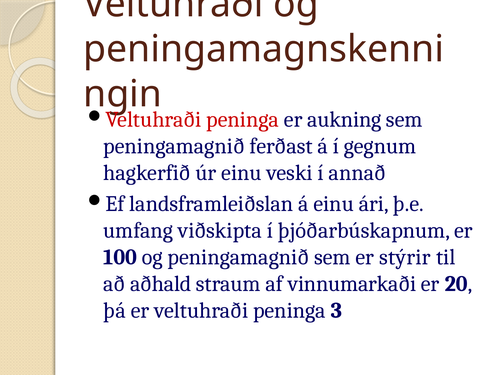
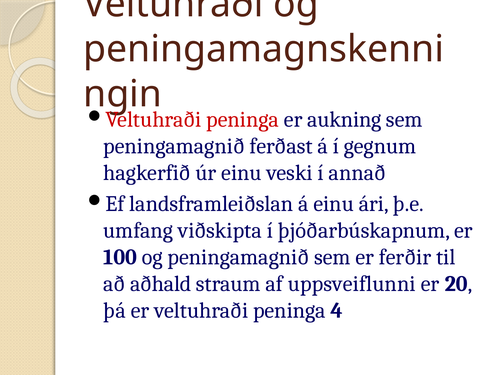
stýrir: stýrir -> ferðir
vinnumarkaði: vinnumarkaði -> uppsveiflunni
3: 3 -> 4
